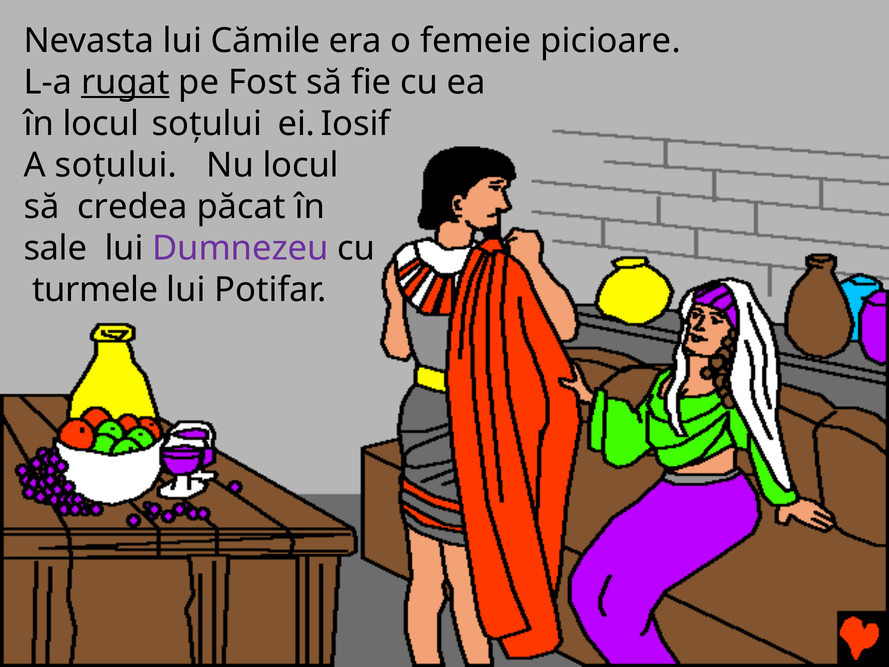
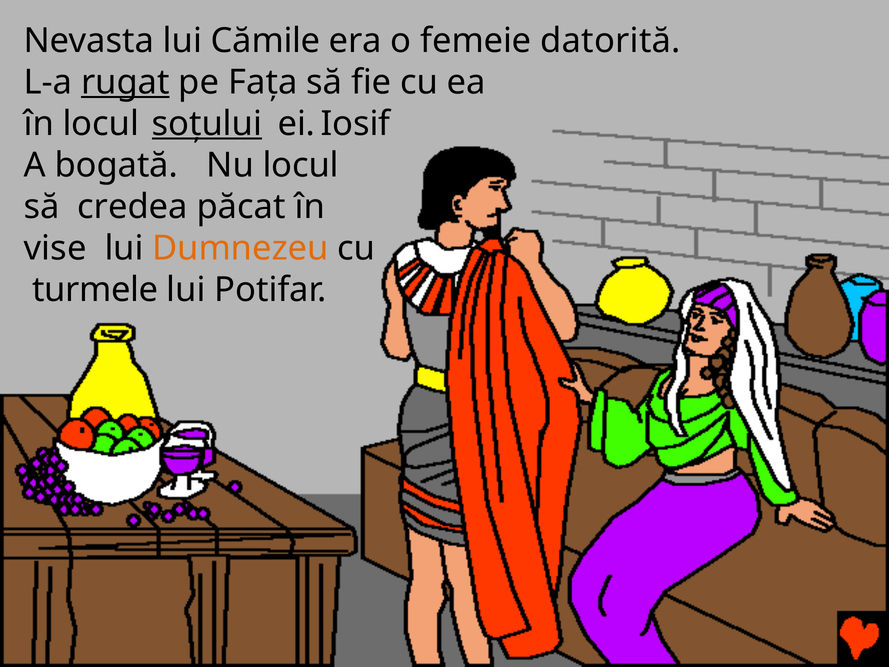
picioare: picioare -> datorită
Fost: Fost -> Faţa
soţului at (207, 124) underline: none -> present
A soţului: soţului -> bogată
sale: sale -> vise
Dumnezeu colour: purple -> orange
